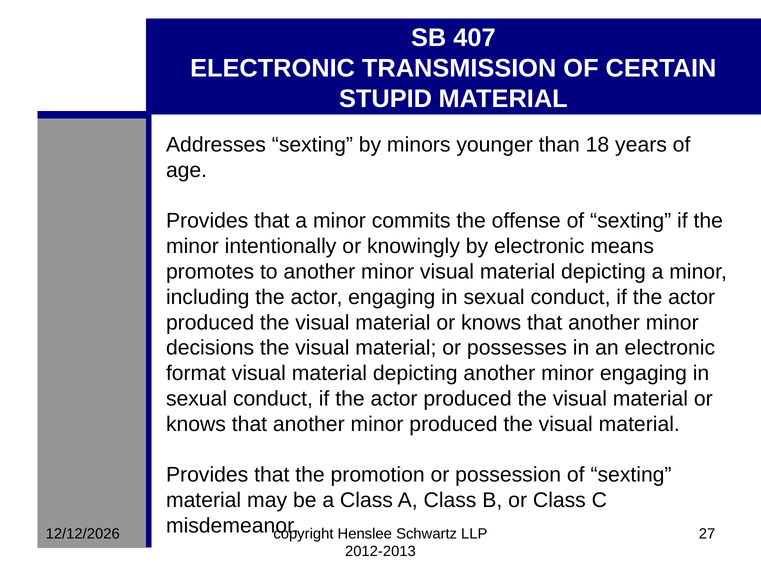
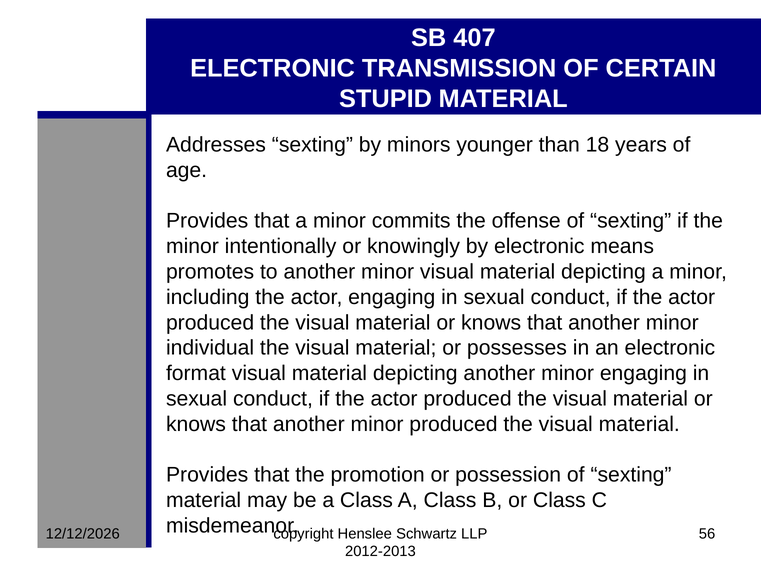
decisions: decisions -> individual
27: 27 -> 56
